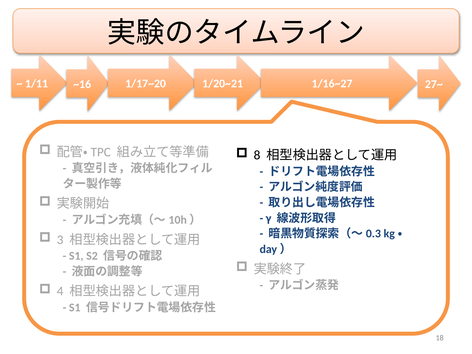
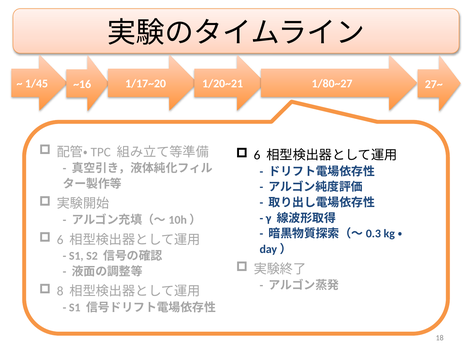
1/11: 1/11 -> 1/45
1/16~27: 1/16~27 -> 1/80~27
8 at (257, 155): 8 -> 6
3 at (60, 240): 3 -> 6
4: 4 -> 8
